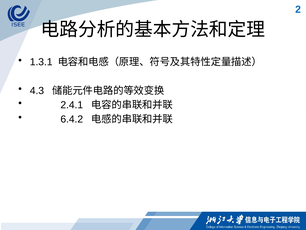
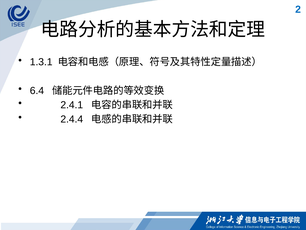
4.3: 4.3 -> 6.4
6.4.2: 6.4.2 -> 2.4.4
